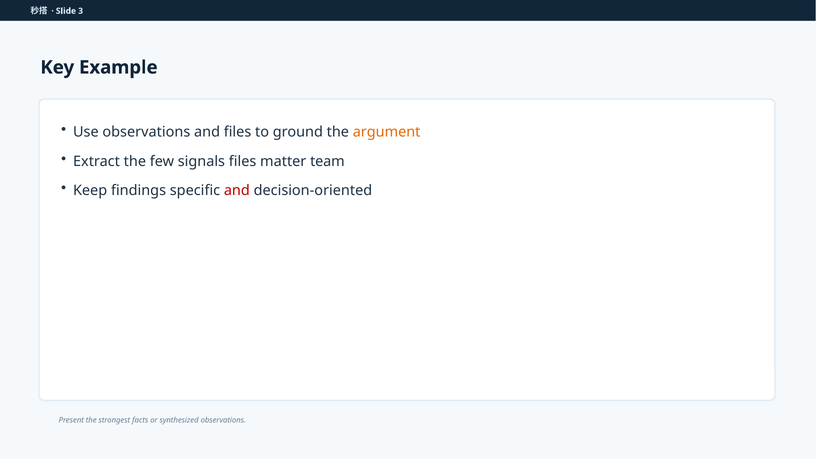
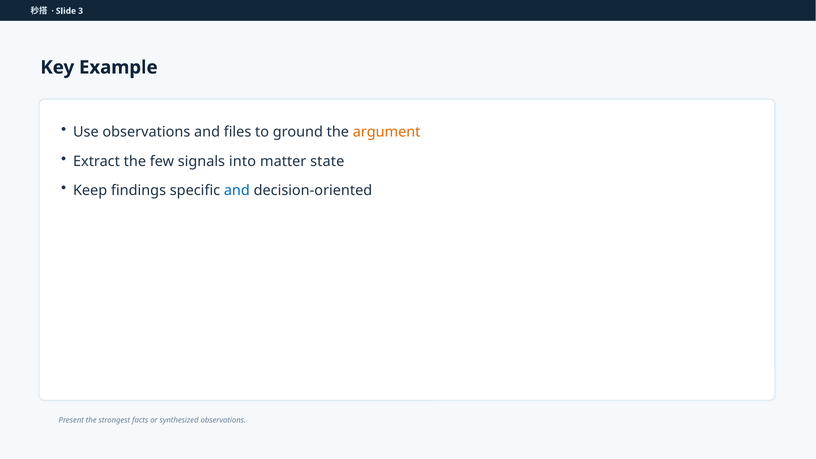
signals files: files -> into
team: team -> state
and at (237, 191) colour: red -> blue
